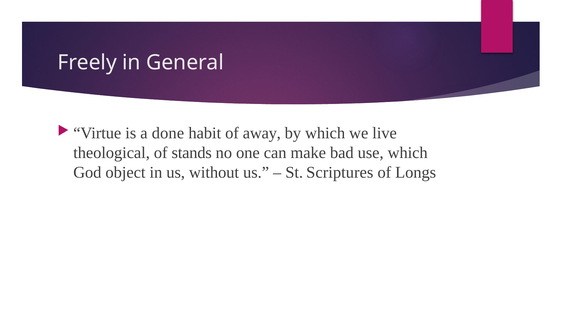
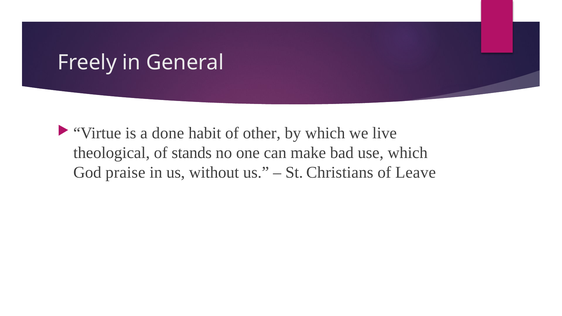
away: away -> other
object: object -> praise
Scriptures: Scriptures -> Christians
Longs: Longs -> Leave
